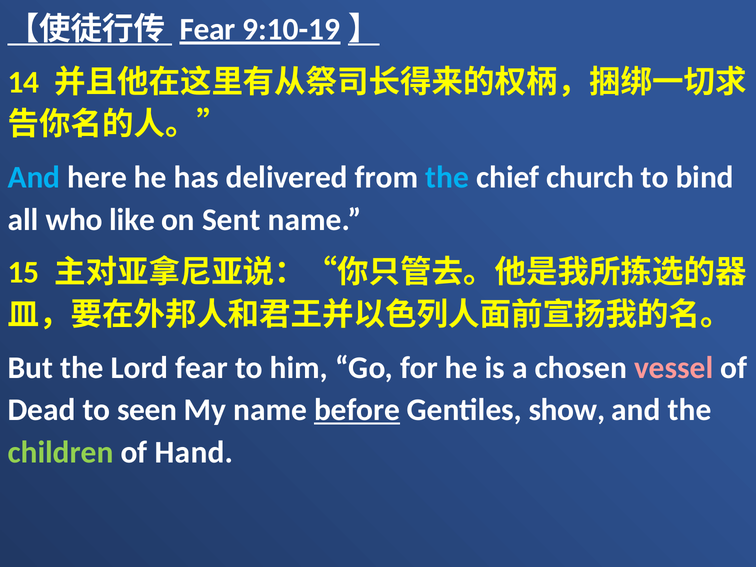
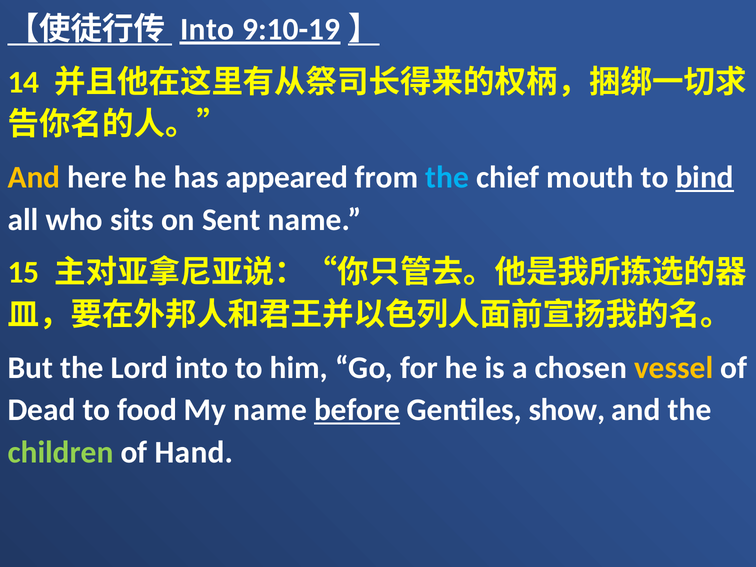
Fear at (208, 29): Fear -> Into
And at (34, 177) colour: light blue -> yellow
delivered: delivered -> appeared
church: church -> mouth
bind underline: none -> present
like: like -> sits
Lord fear: fear -> into
vessel colour: pink -> yellow
seen: seen -> food
